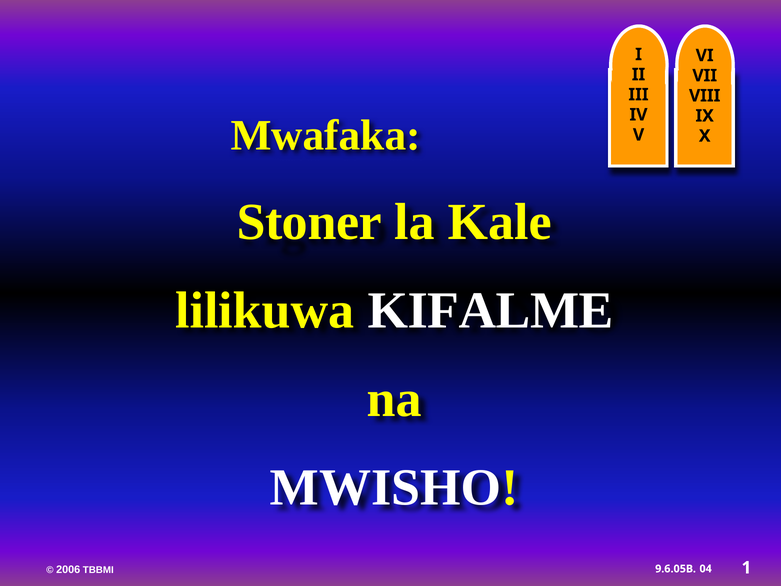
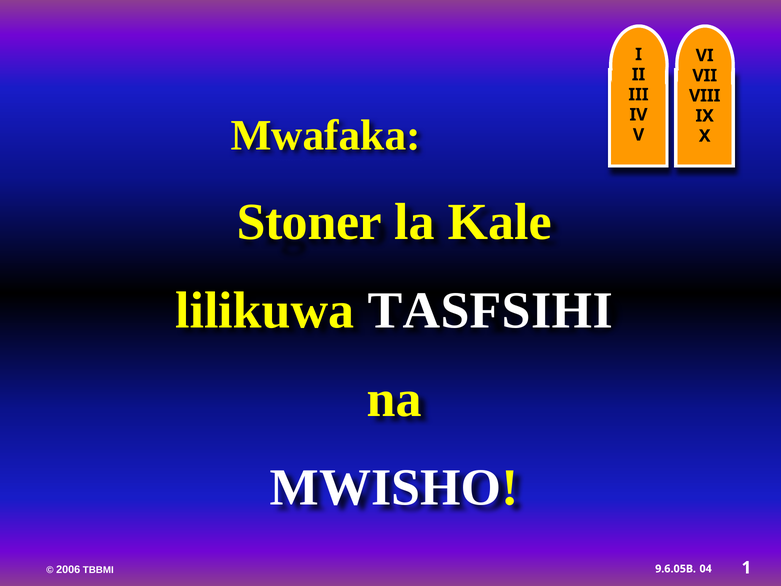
KIFALME: KIFALME -> TASFSIHI
